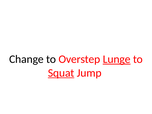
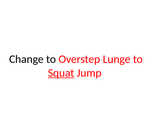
Lunge underline: present -> none
